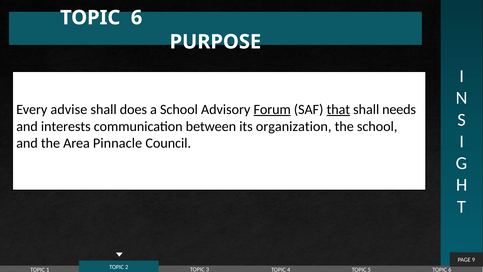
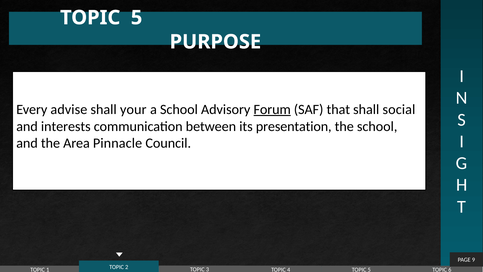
6 at (137, 18): 6 -> 5
does: does -> your
that underline: present -> none
needs: needs -> social
organization: organization -> presentation
